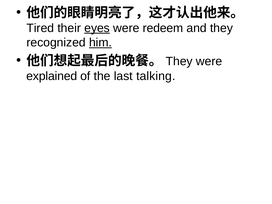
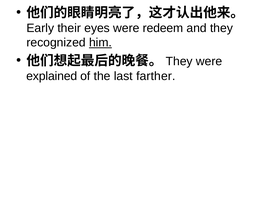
Tired: Tired -> Early
eyes underline: present -> none
talking: talking -> farther
